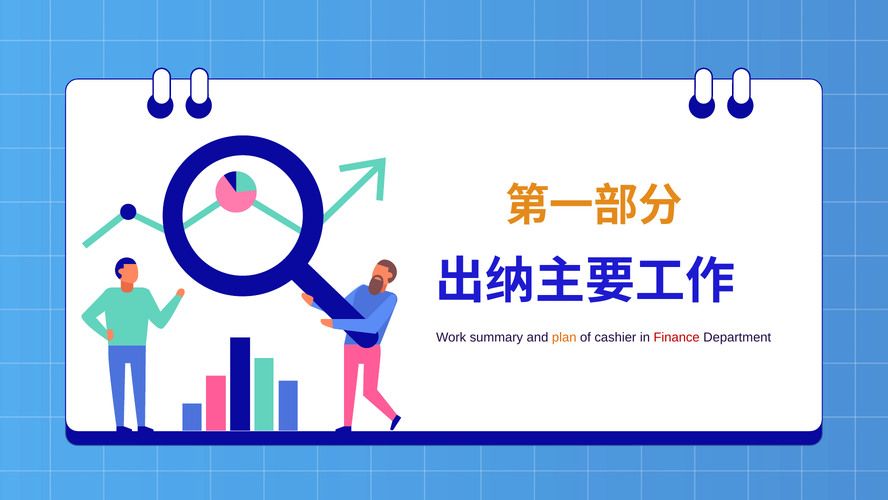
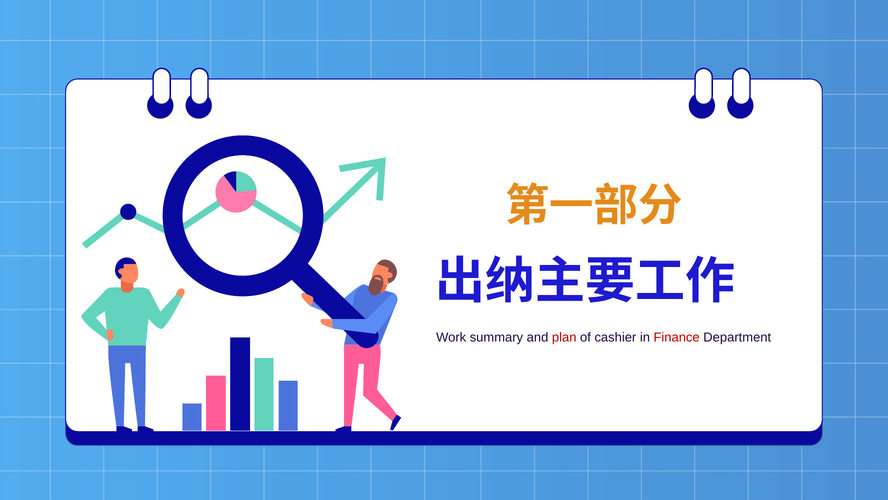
plan colour: orange -> red
